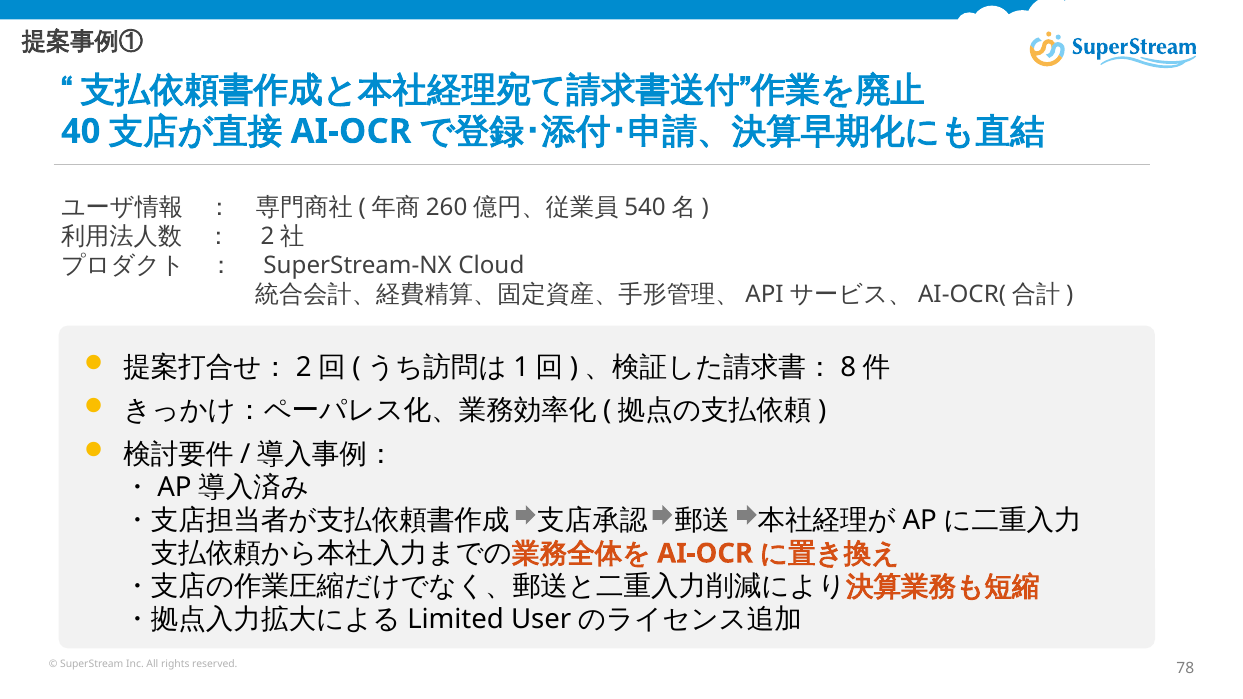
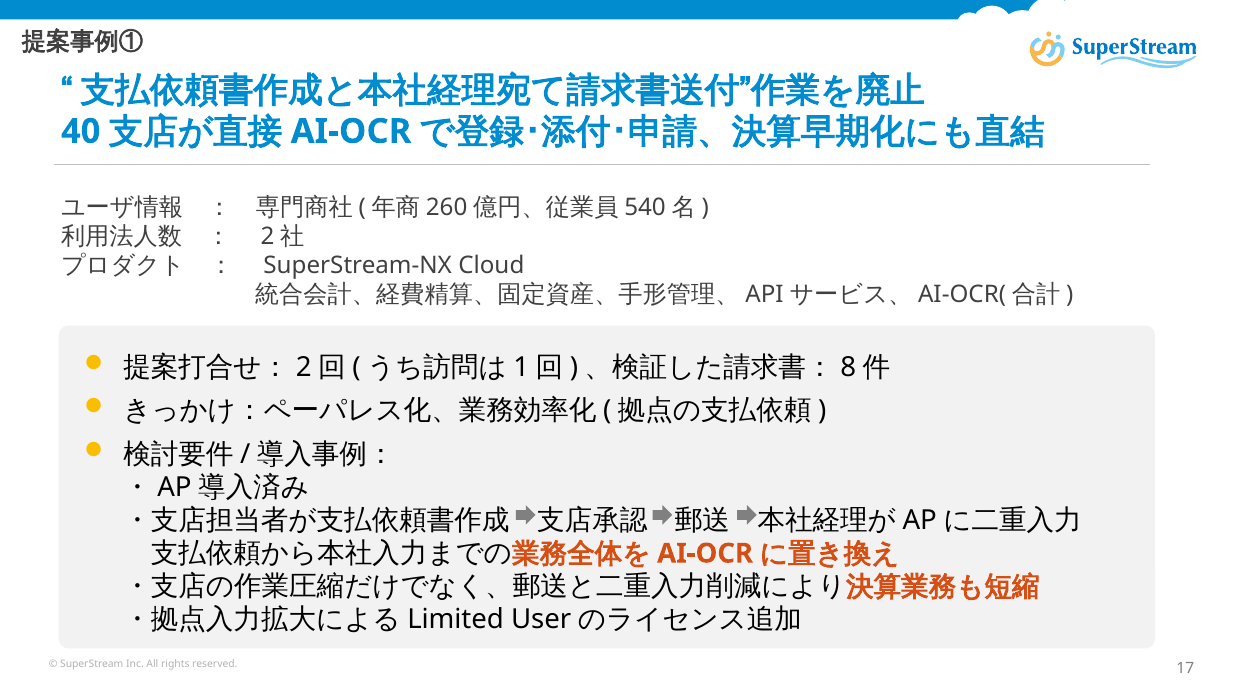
78: 78 -> 17
